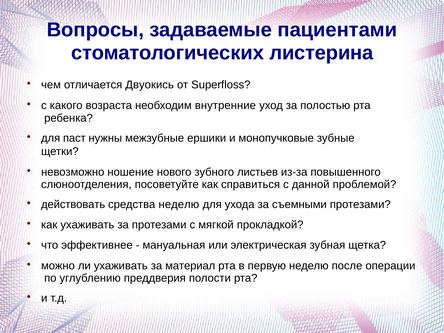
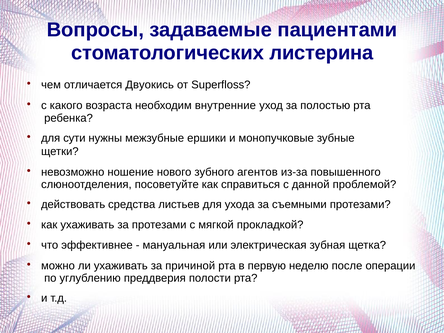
паст: паст -> сути
листьев: листьев -> агентов
средства неделю: неделю -> листьев
материал: материал -> причиной
